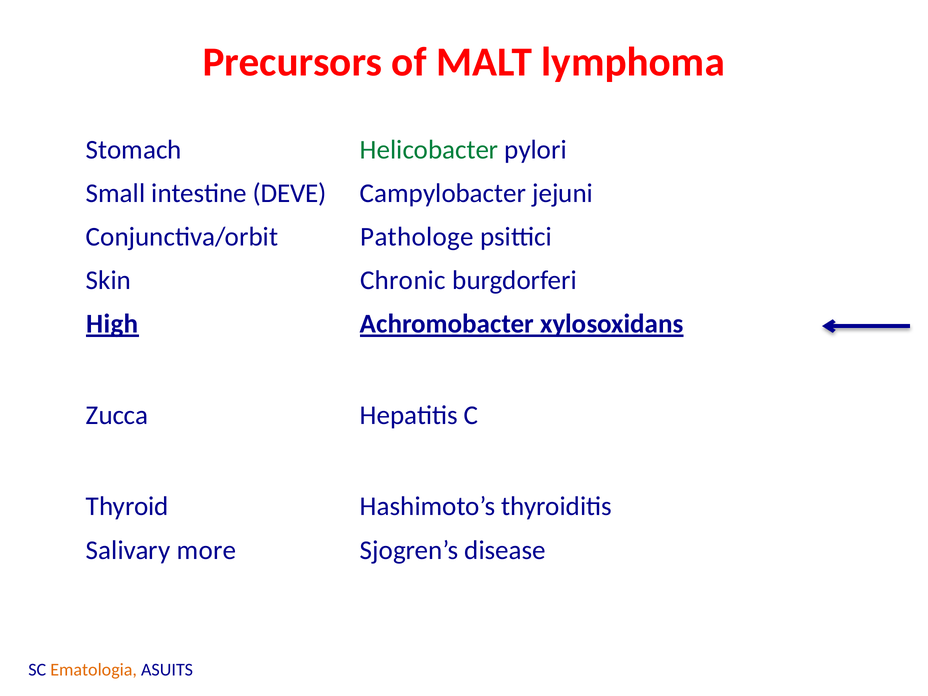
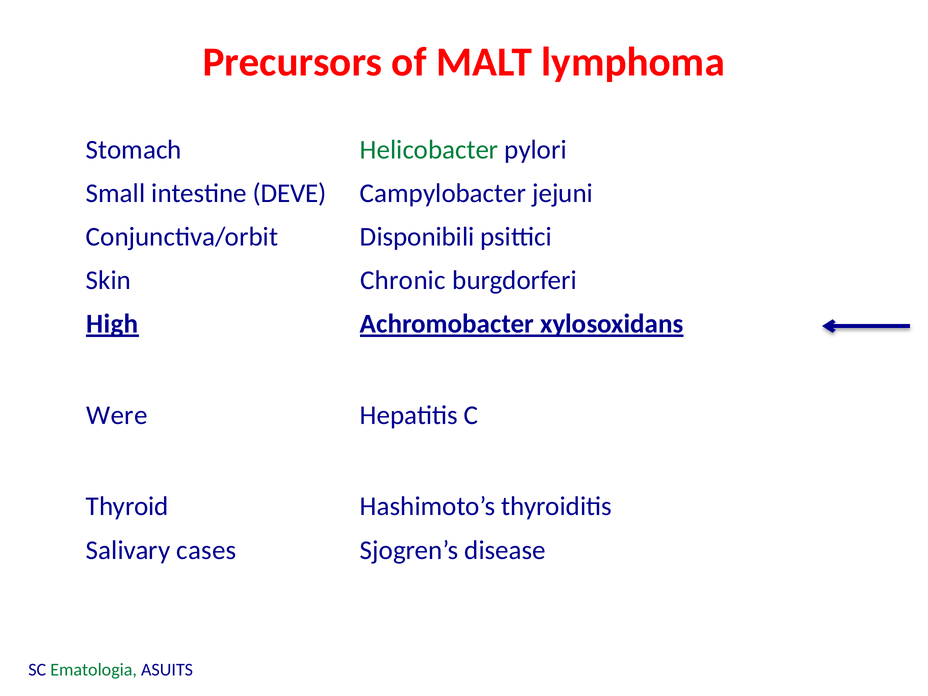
Pathologe: Pathologe -> Disponibili
Zucca: Zucca -> Were
more: more -> cases
Ematologia colour: orange -> green
